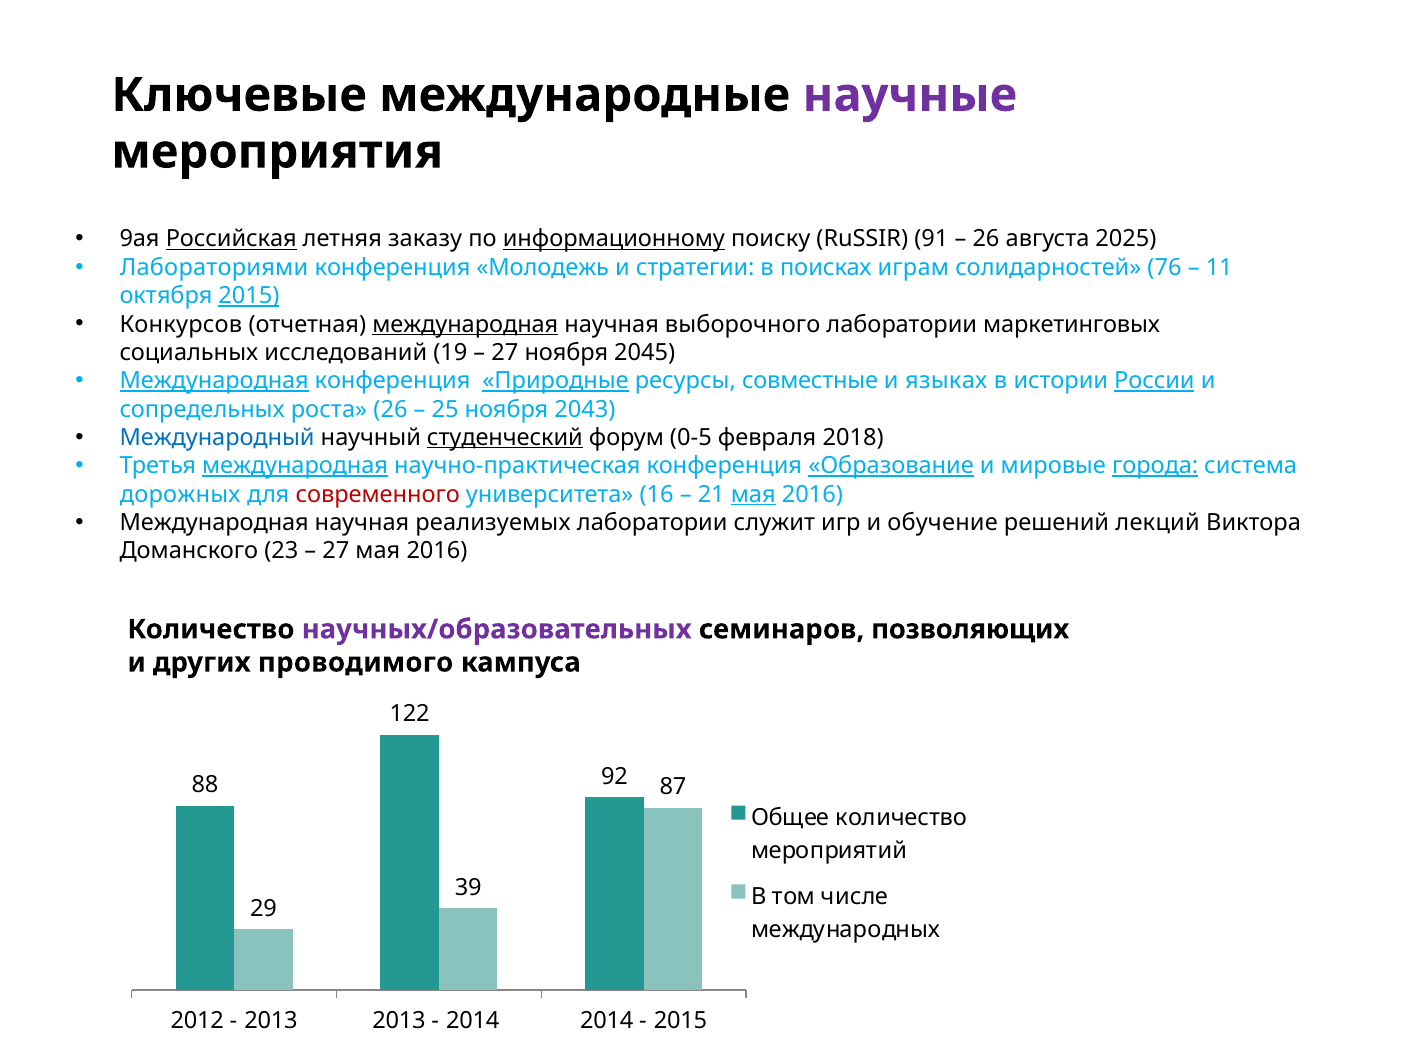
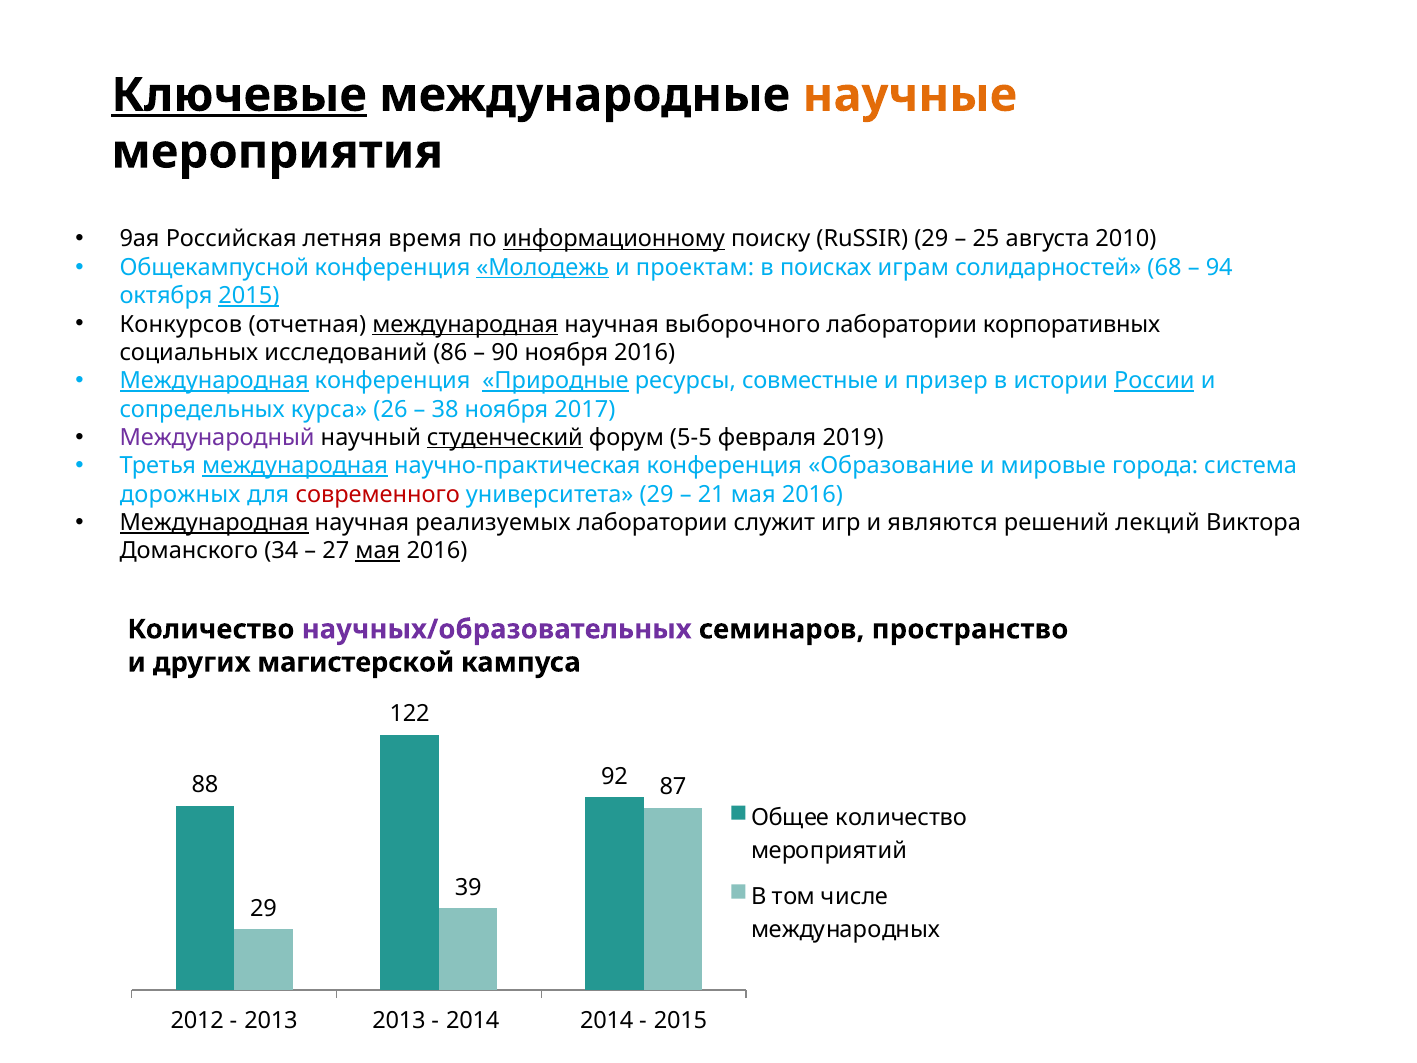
Ключевые underline: none -> present
научные colour: purple -> orange
Российская underline: present -> none
заказу: заказу -> время
RuSSIR 91: 91 -> 29
26 at (986, 239): 26 -> 25
2025: 2025 -> 2010
Лабораториями: Лабораториями -> Общекампусной
Молодежь underline: none -> present
стратегии: стратегии -> проектам
76: 76 -> 68
11: 11 -> 94
маркетинговых: маркетинговых -> корпоративных
19: 19 -> 86
27 at (505, 352): 27 -> 90
ноября 2045: 2045 -> 2016
языках: языках -> призер
роста: роста -> курса
25: 25 -> 38
2043: 2043 -> 2017
Международный colour: blue -> purple
0-5: 0-5 -> 5-5
2018: 2018 -> 2019
Образование underline: present -> none
города underline: present -> none
университета 16: 16 -> 29
мая at (753, 494) underline: present -> none
Международная at (214, 523) underline: none -> present
обучение: обучение -> являются
23: 23 -> 34
мая at (378, 551) underline: none -> present
позволяющих: позволяющих -> пространство
проводимого: проводимого -> магистерской
